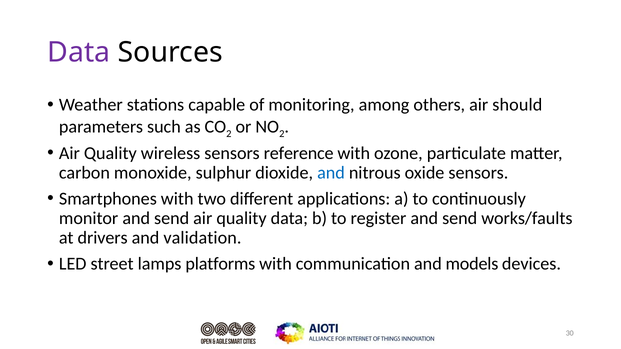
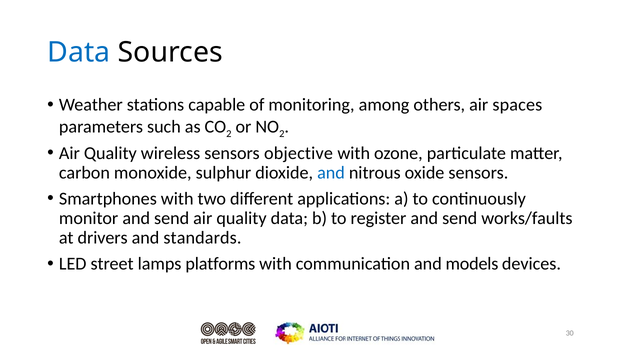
Data at (79, 52) colour: purple -> blue
should: should -> spaces
reference: reference -> objective
validation: validation -> standards
